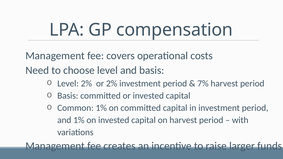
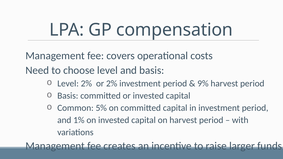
7%: 7% -> 9%
Common 1%: 1% -> 5%
